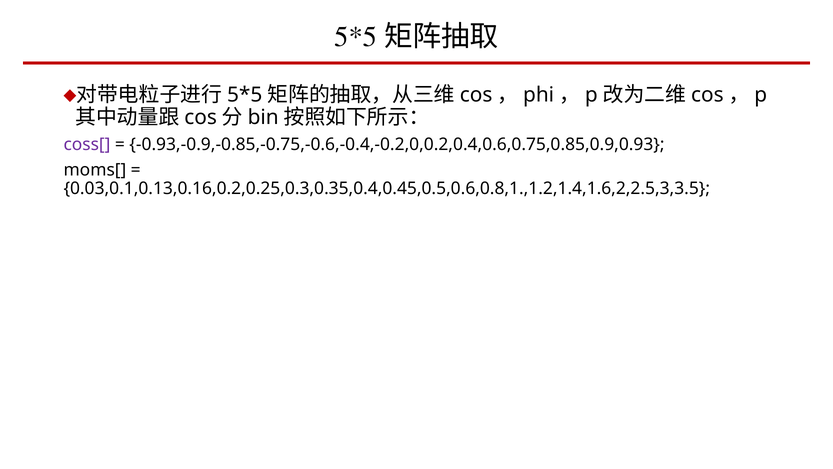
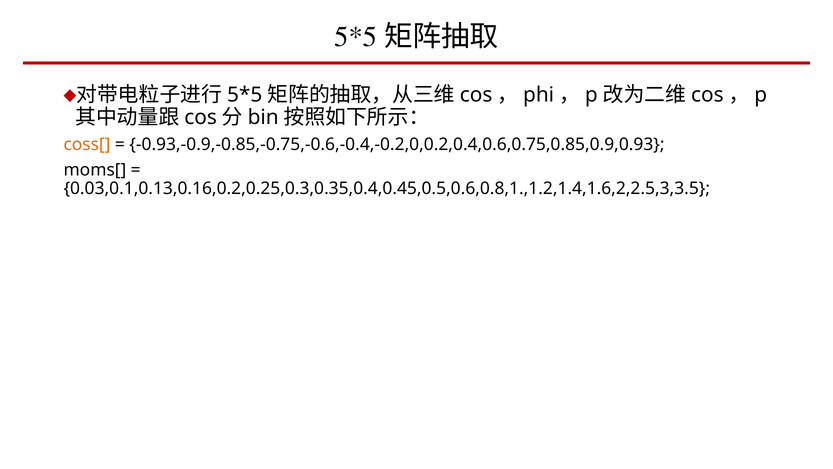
coss[ colour: purple -> orange
